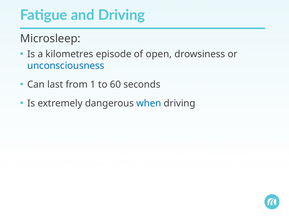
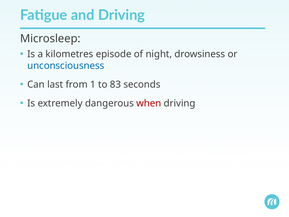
open: open -> night
60: 60 -> 83
when colour: blue -> red
